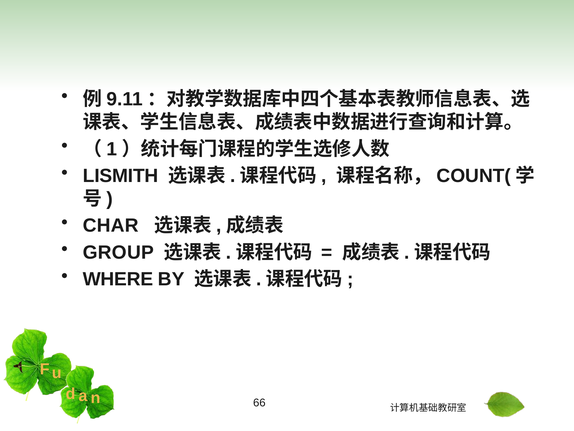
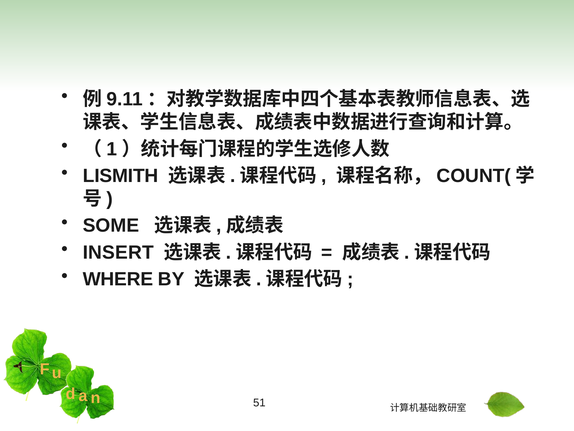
CHAR: CHAR -> SOME
GROUP: GROUP -> INSERT
66: 66 -> 51
